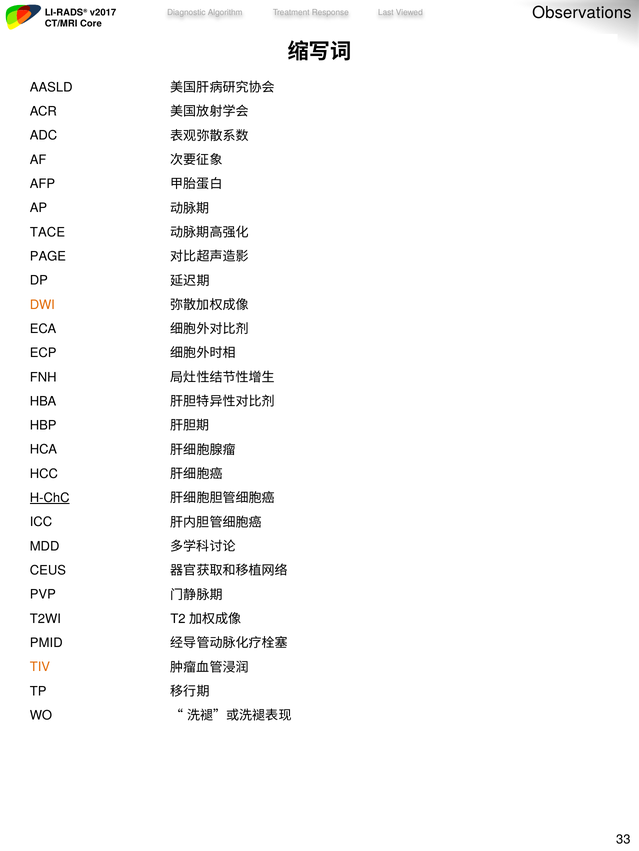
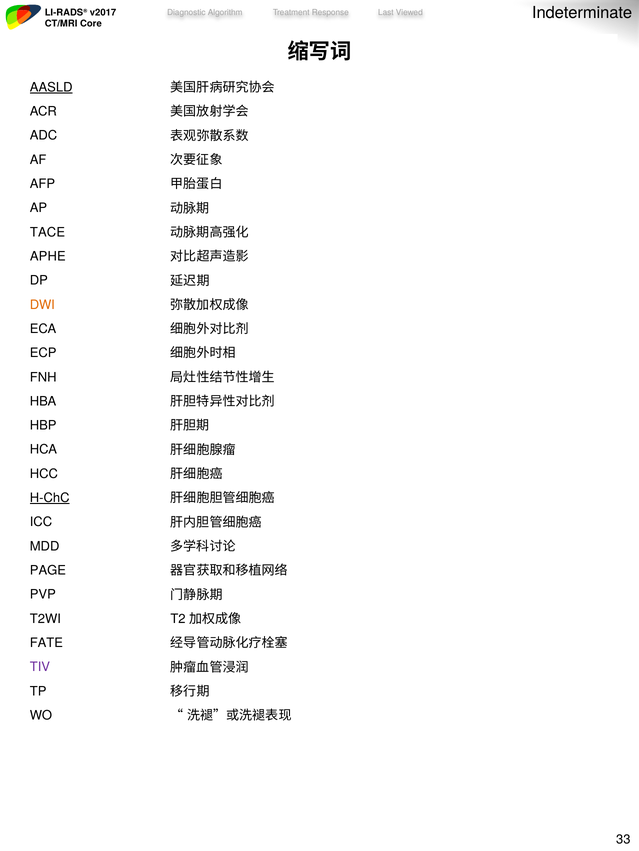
Observations: Observations -> Indeterminate
AASLD underline: none -> present
PAGE: PAGE -> APHE
CEUS: CEUS -> PAGE
PMID: PMID -> FATE
TIV colour: orange -> purple
